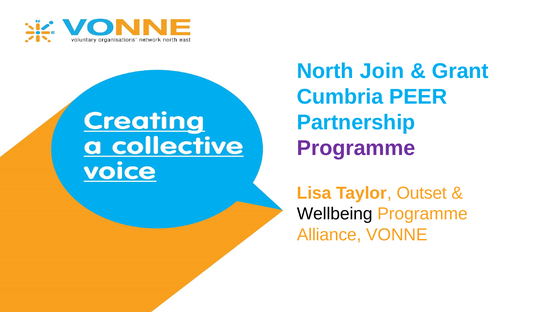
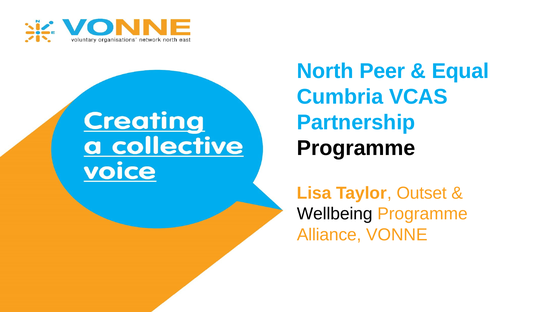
Join: Join -> Peer
Grant: Grant -> Equal
PEER: PEER -> VCAS
Programme at (356, 148) colour: purple -> black
